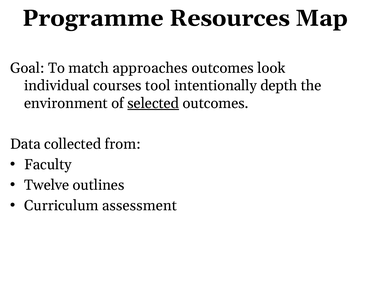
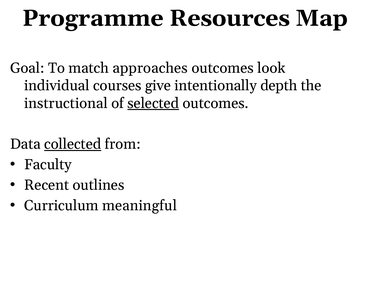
tool: tool -> give
environment: environment -> instructional
collected underline: none -> present
Twelve: Twelve -> Recent
assessment: assessment -> meaningful
